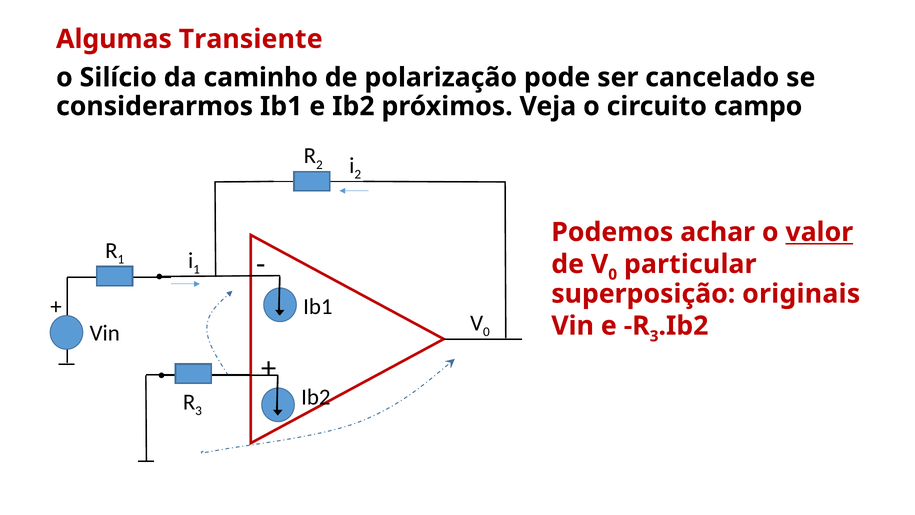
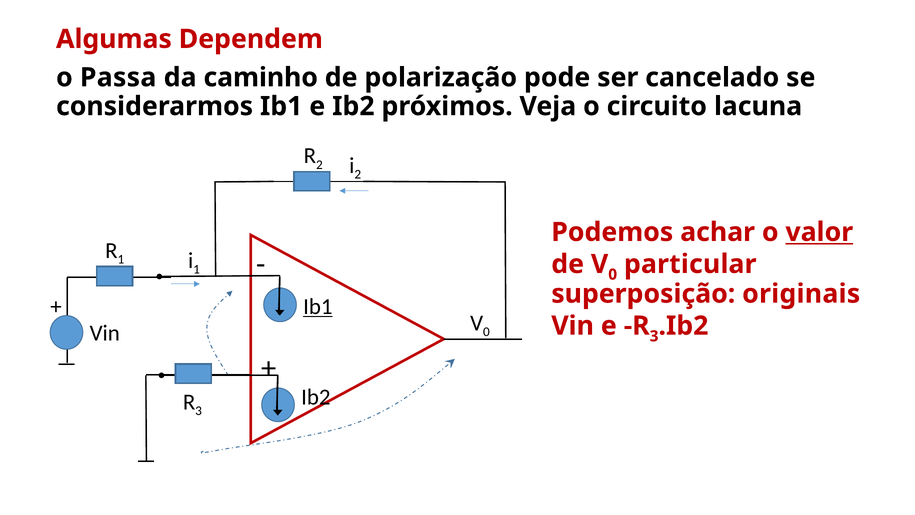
Transiente: Transiente -> Dependem
Silício: Silício -> Passa
campo: campo -> lacuna
Ib1 at (318, 306) underline: none -> present
